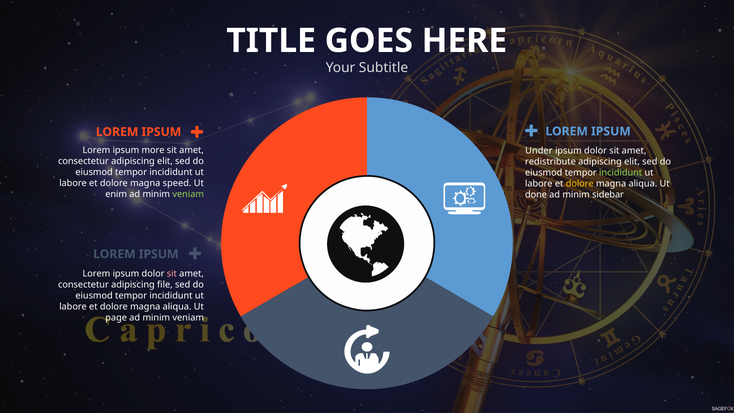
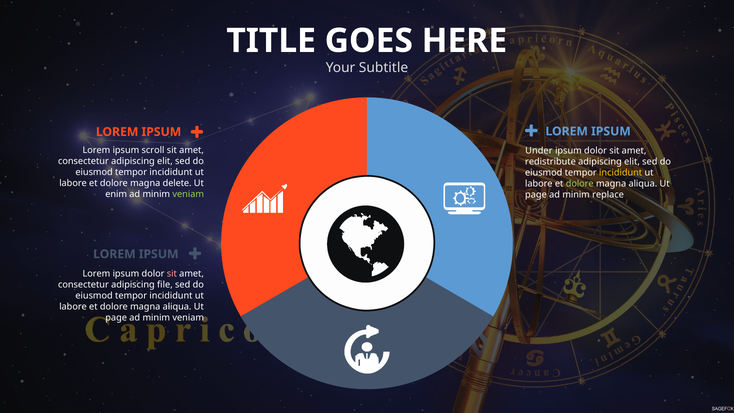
more: more -> scroll
incididunt at (621, 173) colour: light green -> yellow
speed: speed -> delete
dolore at (580, 184) colour: yellow -> light green
done at (536, 195): done -> page
sidebar: sidebar -> replace
